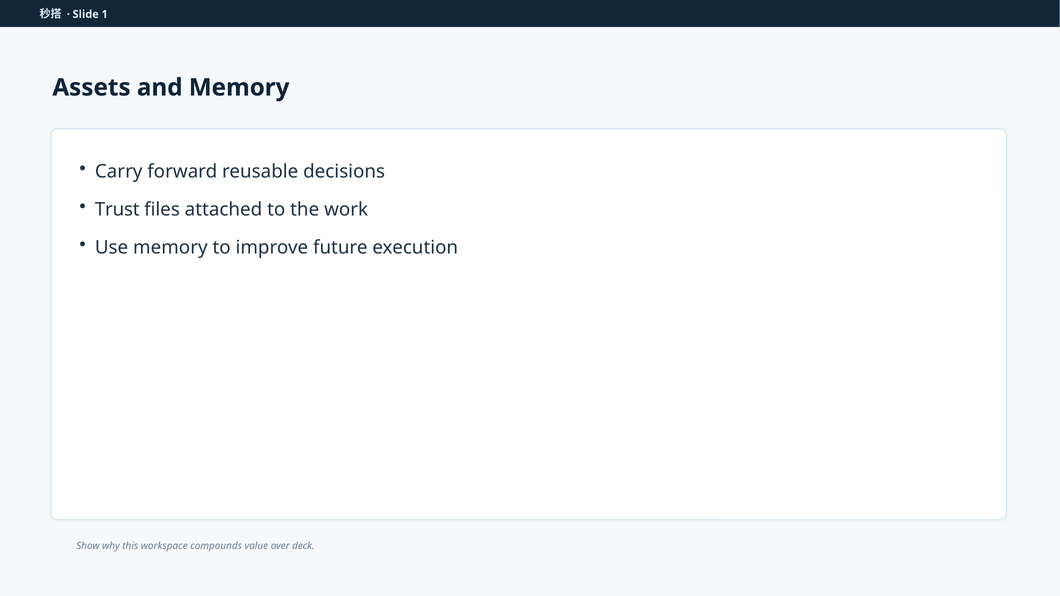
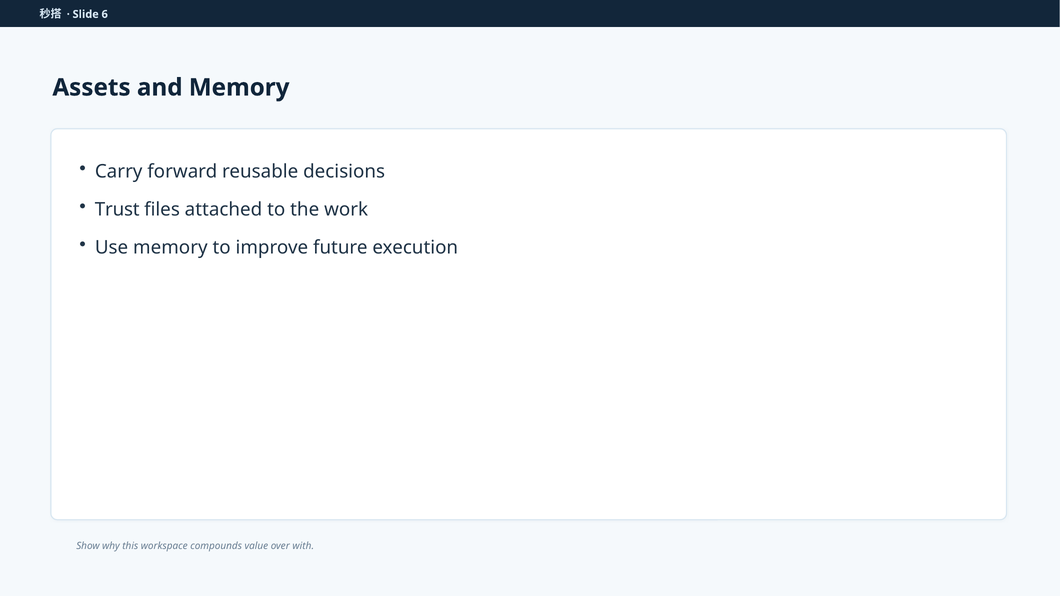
1: 1 -> 6
deck: deck -> with
